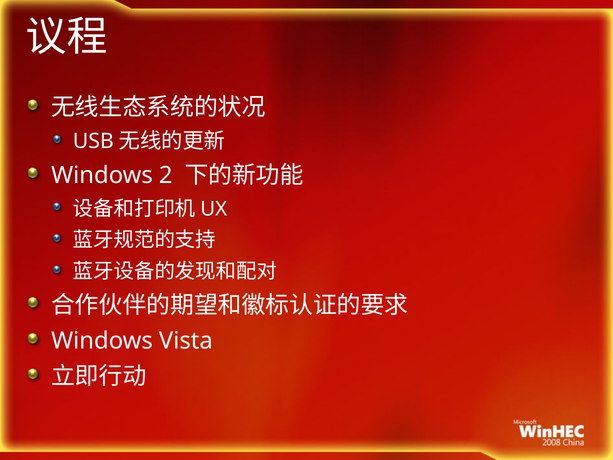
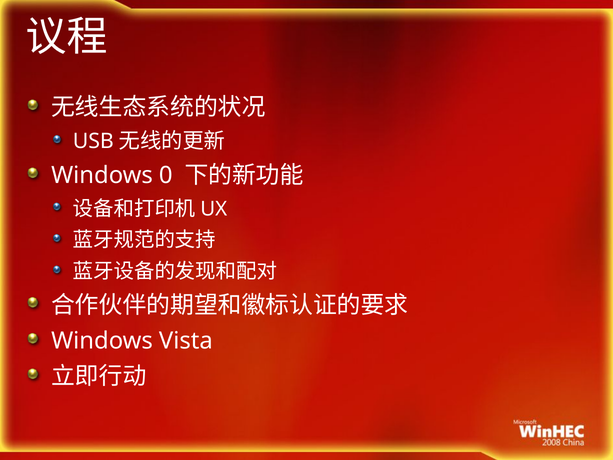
2: 2 -> 0
